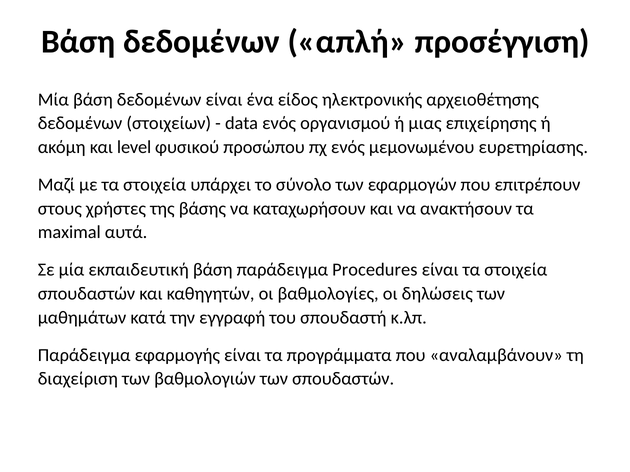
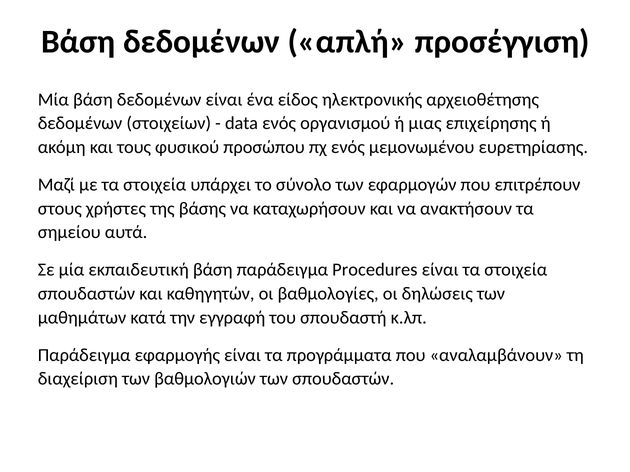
level: level -> τους
maximal: maximal -> σημείου
